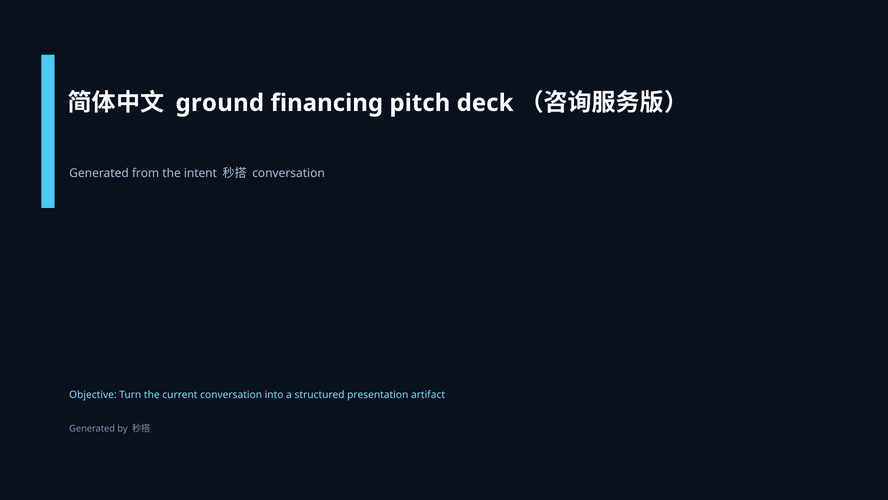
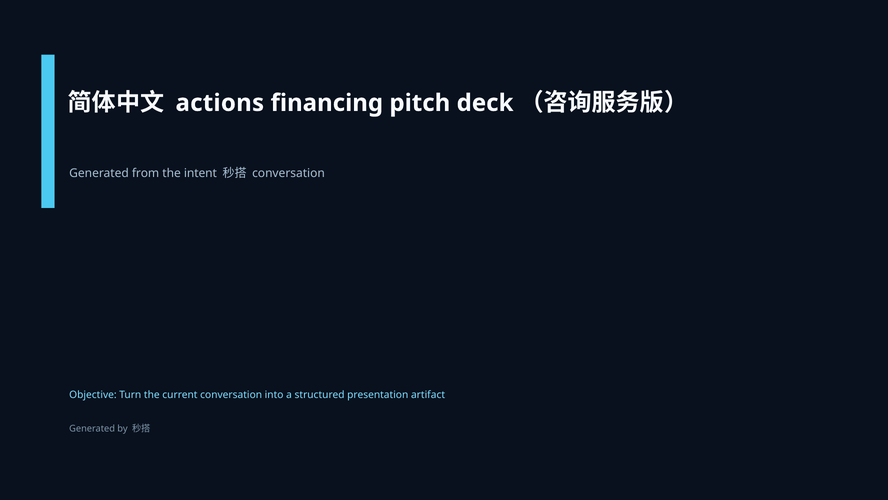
ground: ground -> actions
